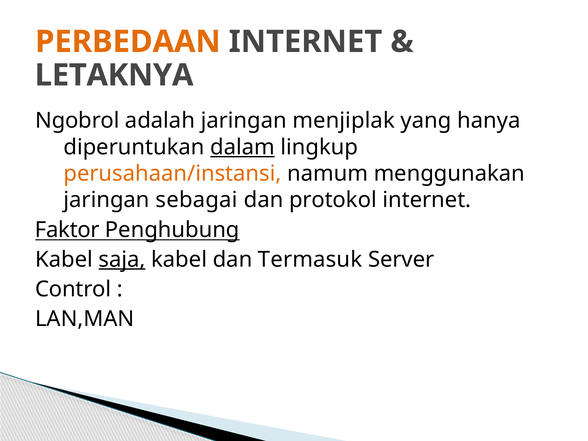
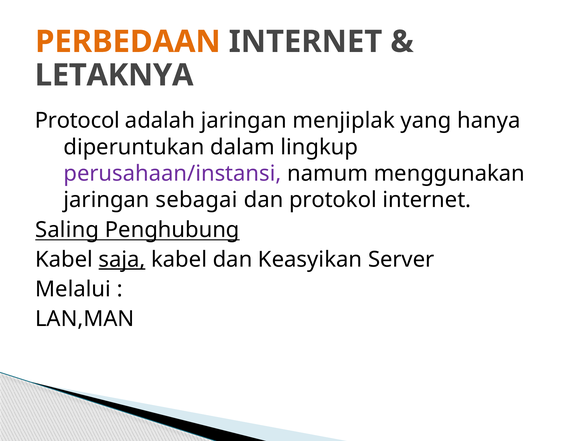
Ngobrol: Ngobrol -> Protocol
dalam underline: present -> none
perusahaan/instansi colour: orange -> purple
Faktor: Faktor -> Saling
Termasuk: Termasuk -> Keasyikan
Control: Control -> Melalui
